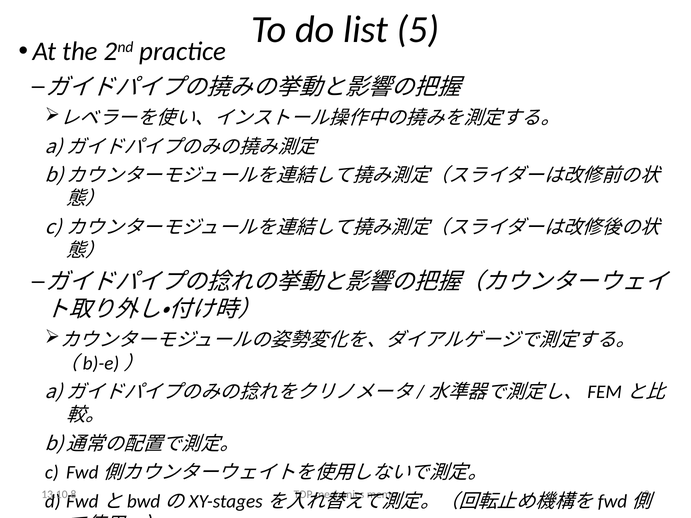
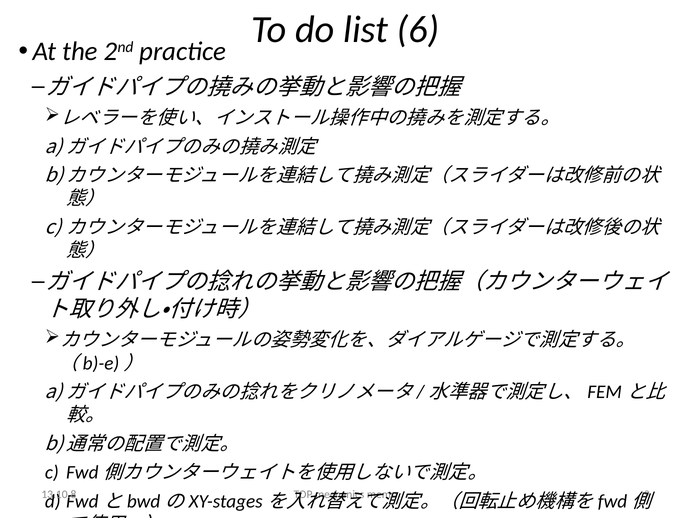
5: 5 -> 6
